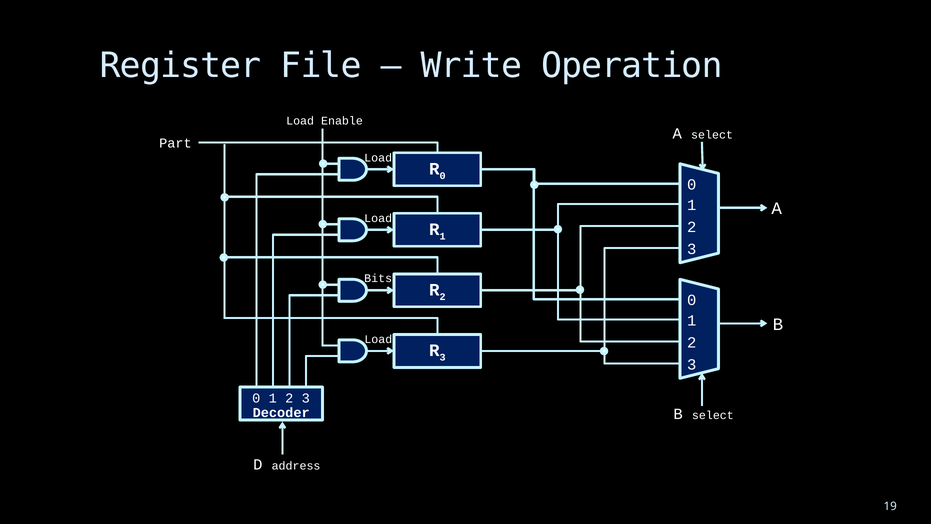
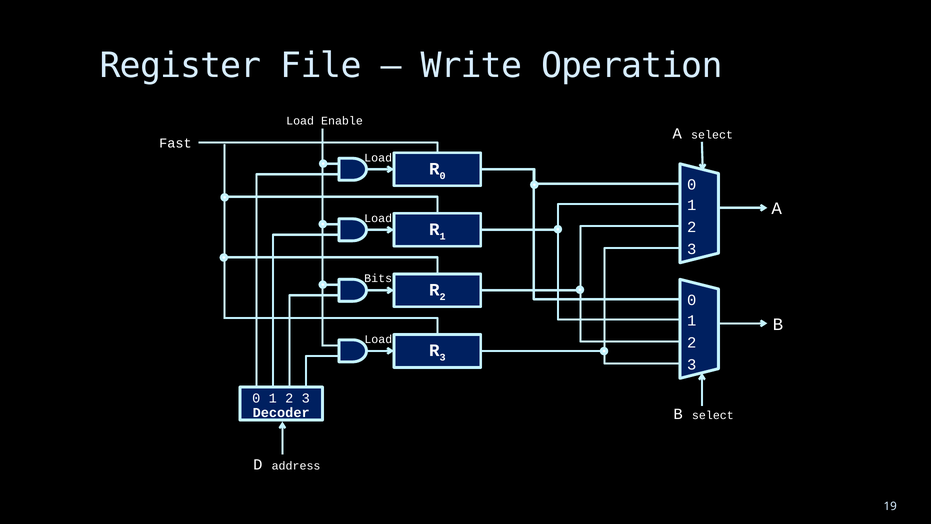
Part: Part -> Fast
